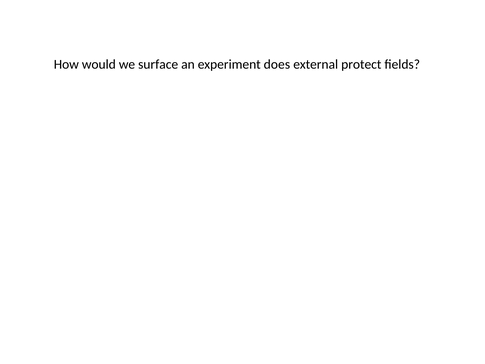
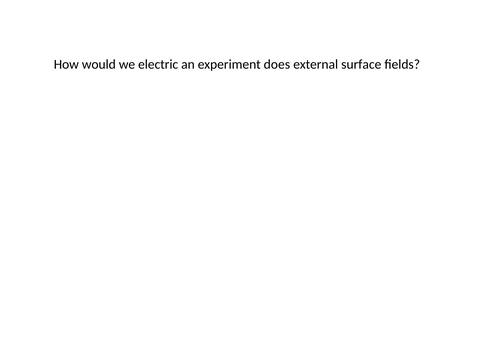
surface: surface -> electric
protect: protect -> surface
